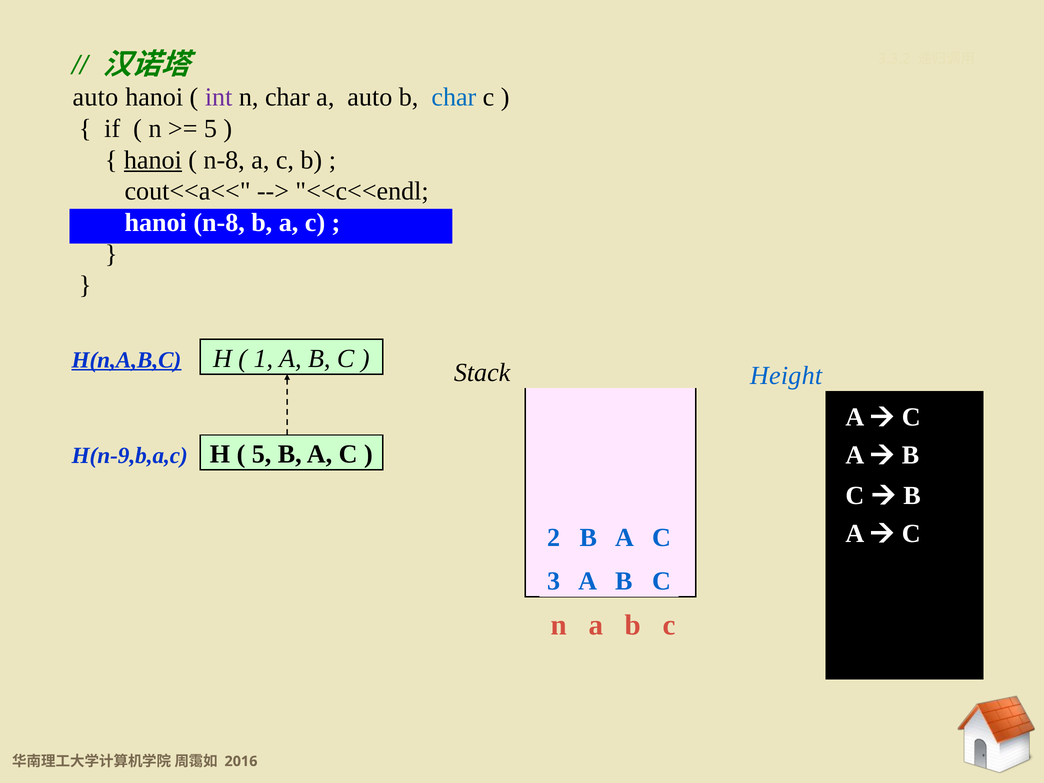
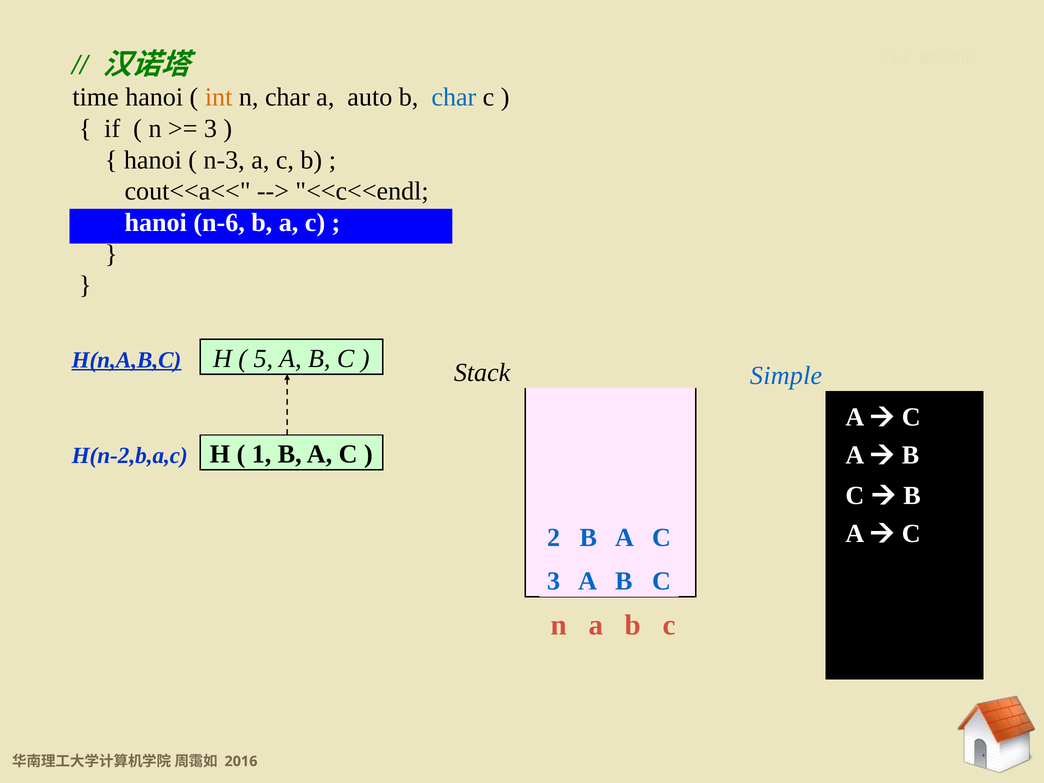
auto at (95, 97): auto -> time
int colour: purple -> orange
5 at (210, 129): 5 -> 3
hanoi at (153, 160) underline: present -> none
n-8 at (224, 160): n-8 -> n-3
hanoi n-8: n-8 -> n-6
1: 1 -> 5
Height: Height -> Simple
5 at (262, 454): 5 -> 1
H(n-9,b,a,c: H(n-9,b,a,c -> H(n-2,b,a,c
